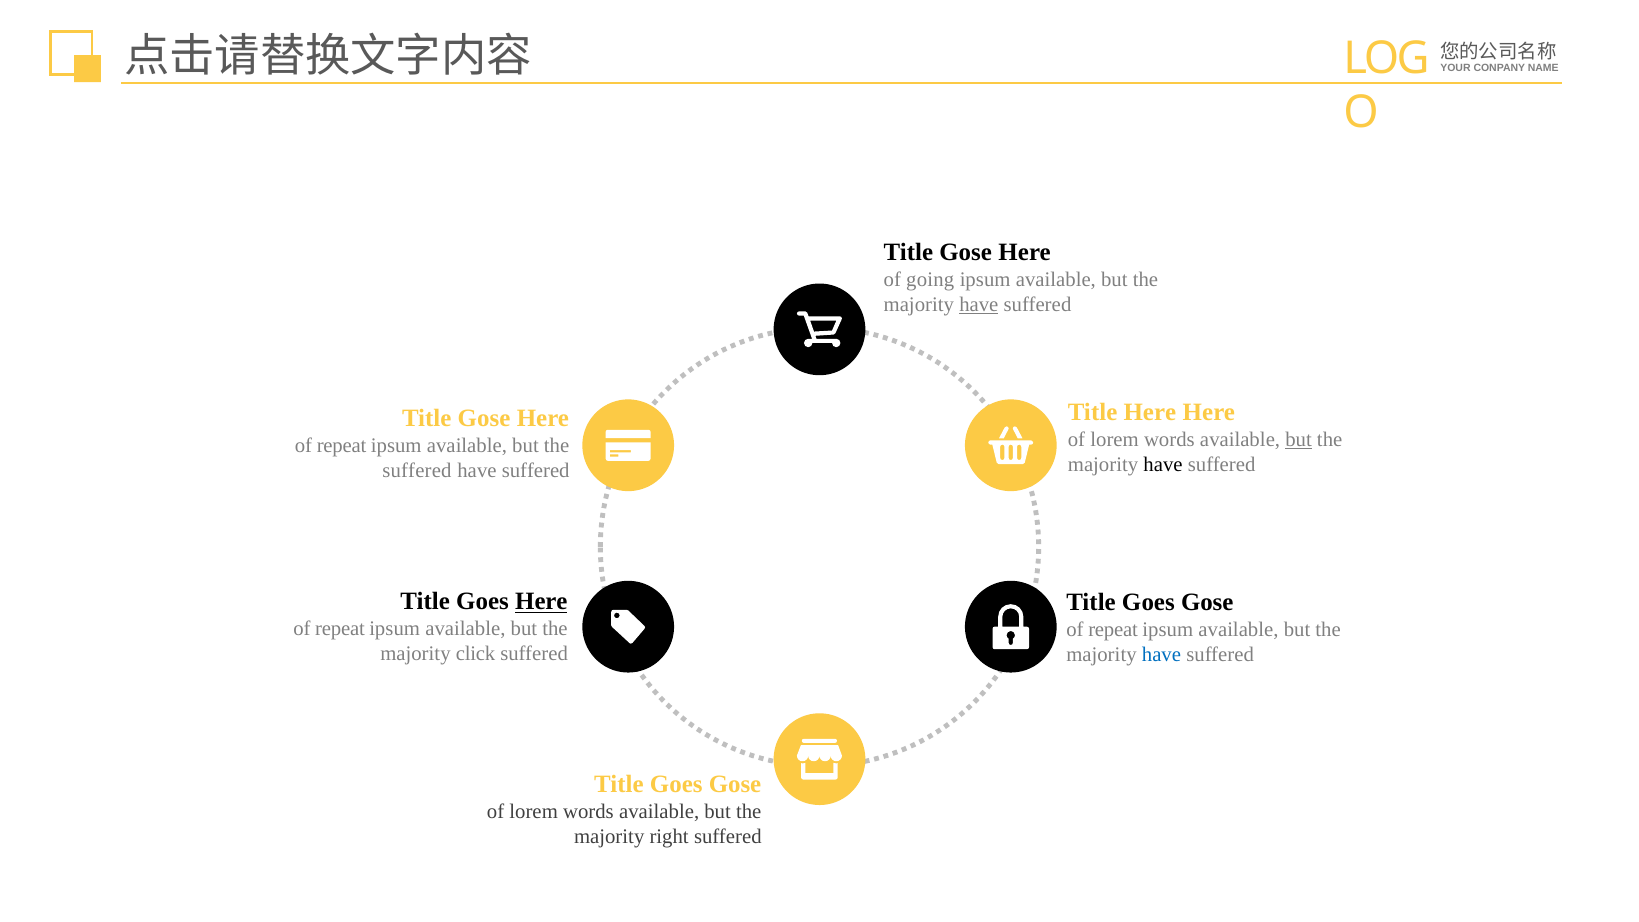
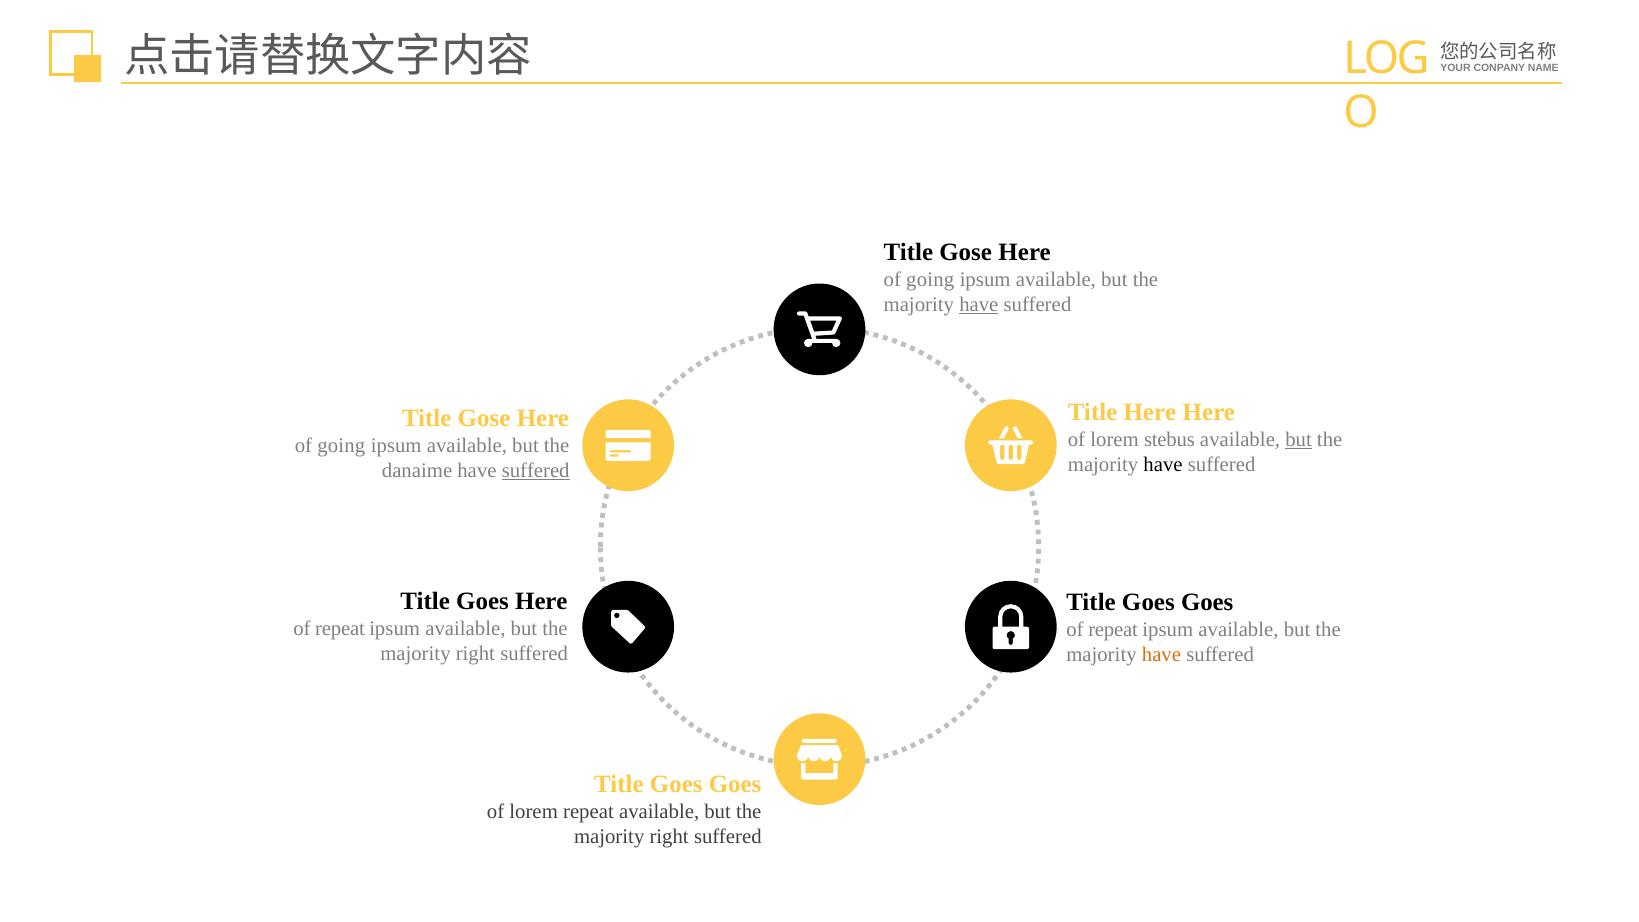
words at (1169, 440): words -> stebus
repeat at (342, 445): repeat -> going
suffered at (417, 470): suffered -> danaime
suffered at (536, 470) underline: none -> present
Here at (541, 602) underline: present -> none
Gose at (1207, 602): Gose -> Goes
click at (476, 654): click -> right
have at (1161, 654) colour: blue -> orange
Gose at (735, 784): Gose -> Goes
words at (588, 812): words -> repeat
